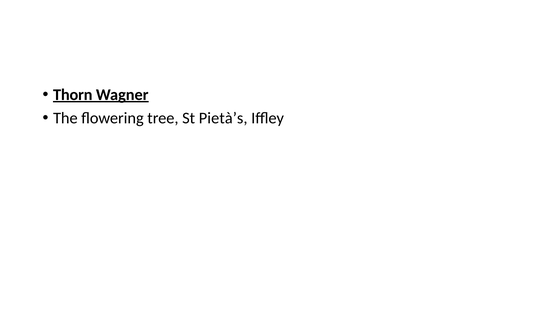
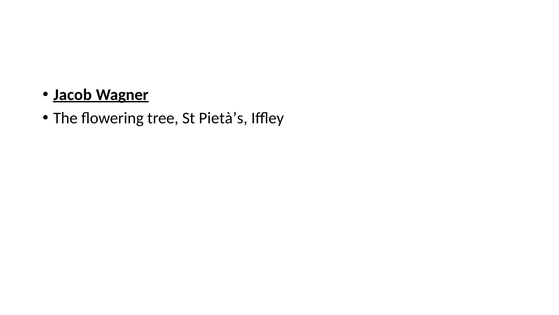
Thorn: Thorn -> Jacob
